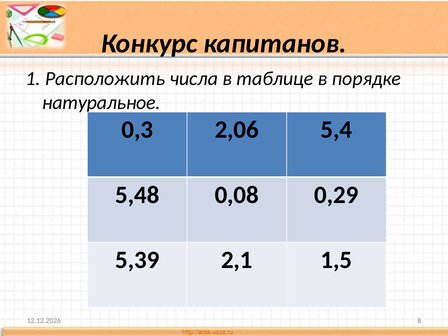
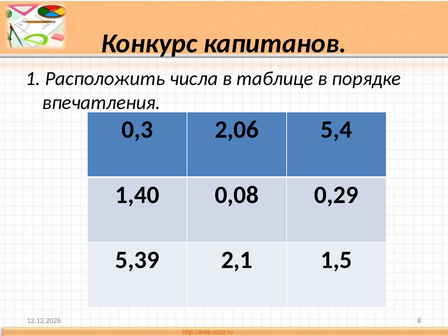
натуральное: натуральное -> впечатления
5,48: 5,48 -> 1,40
